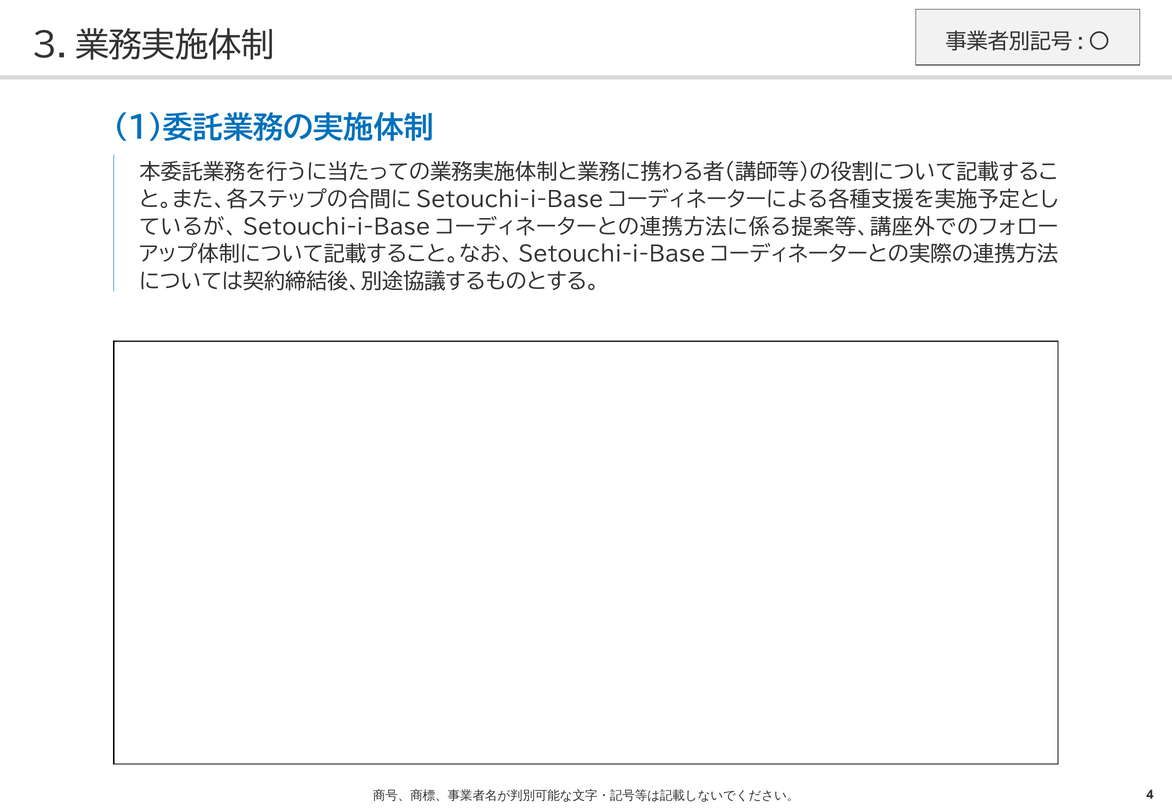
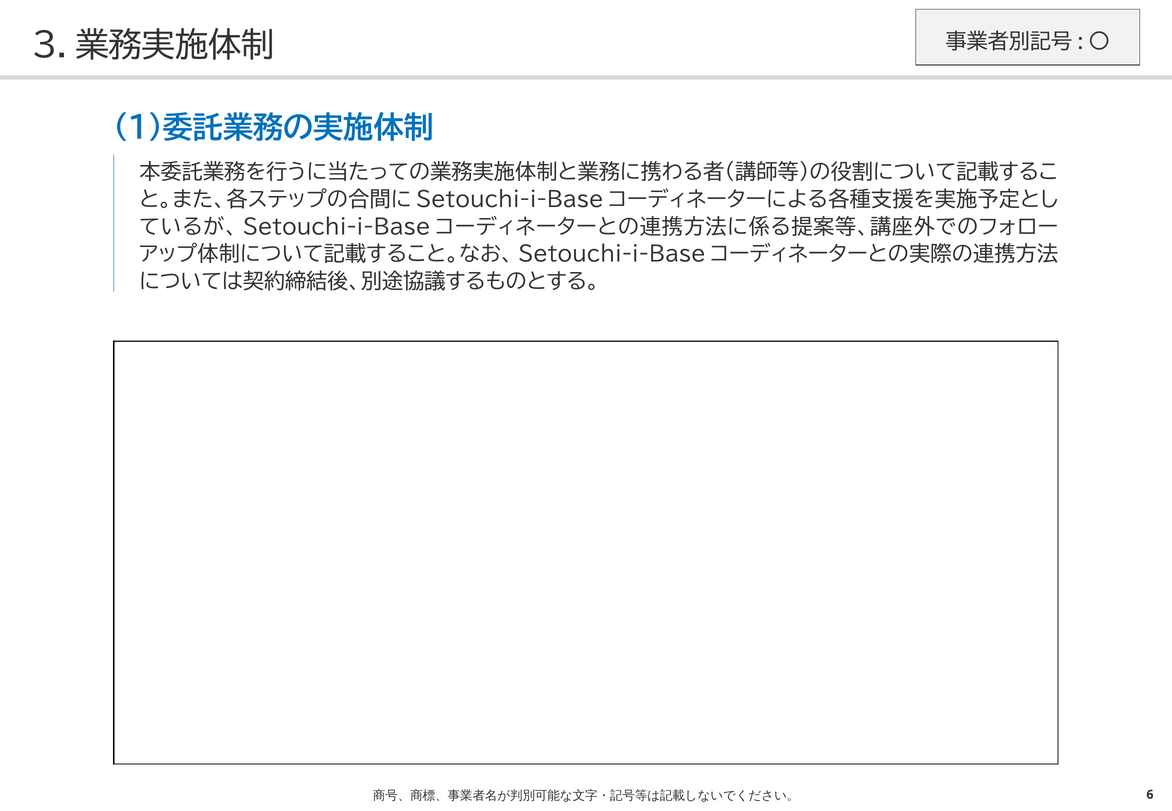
4: 4 -> 6
